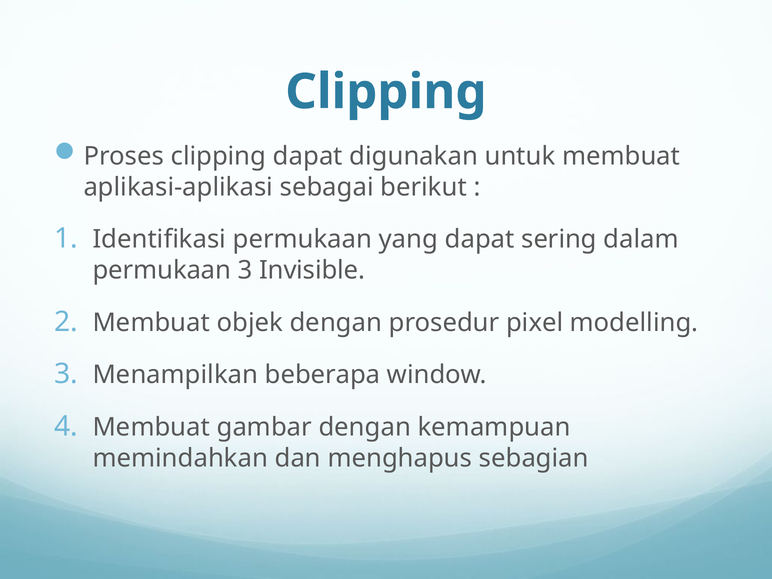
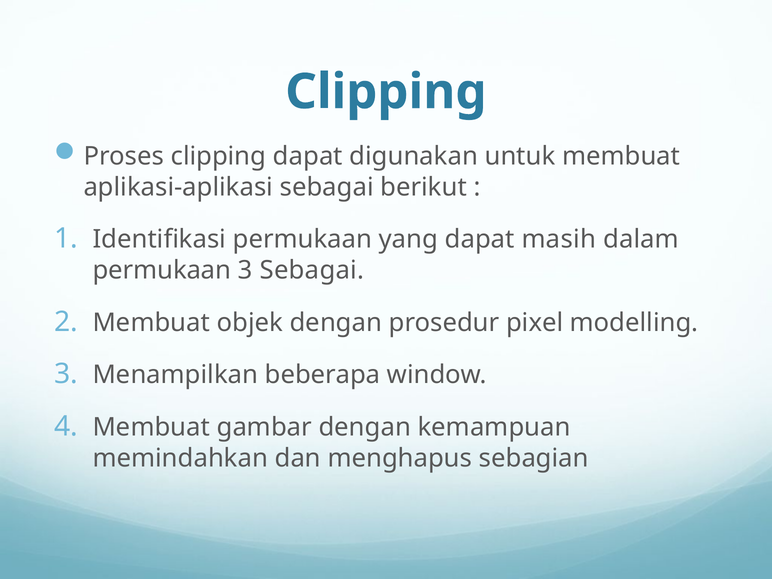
sering: sering -> masih
3 Invisible: Invisible -> Sebagai
